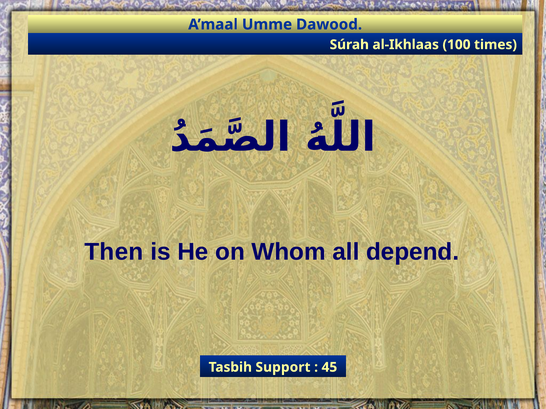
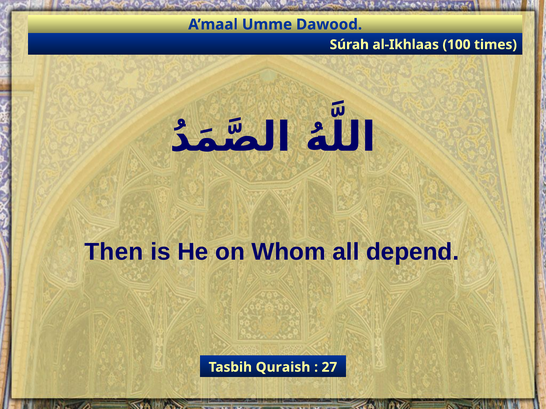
Support: Support -> Quraish
45: 45 -> 27
